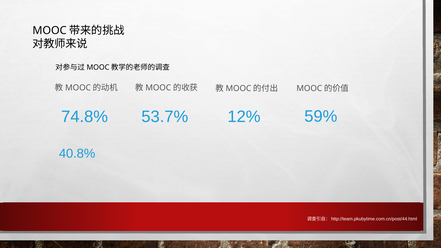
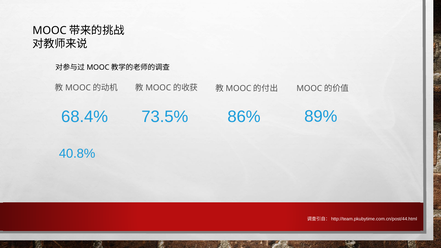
59%: 59% -> 89%
74.8%: 74.8% -> 68.4%
53.7%: 53.7% -> 73.5%
12%: 12% -> 86%
